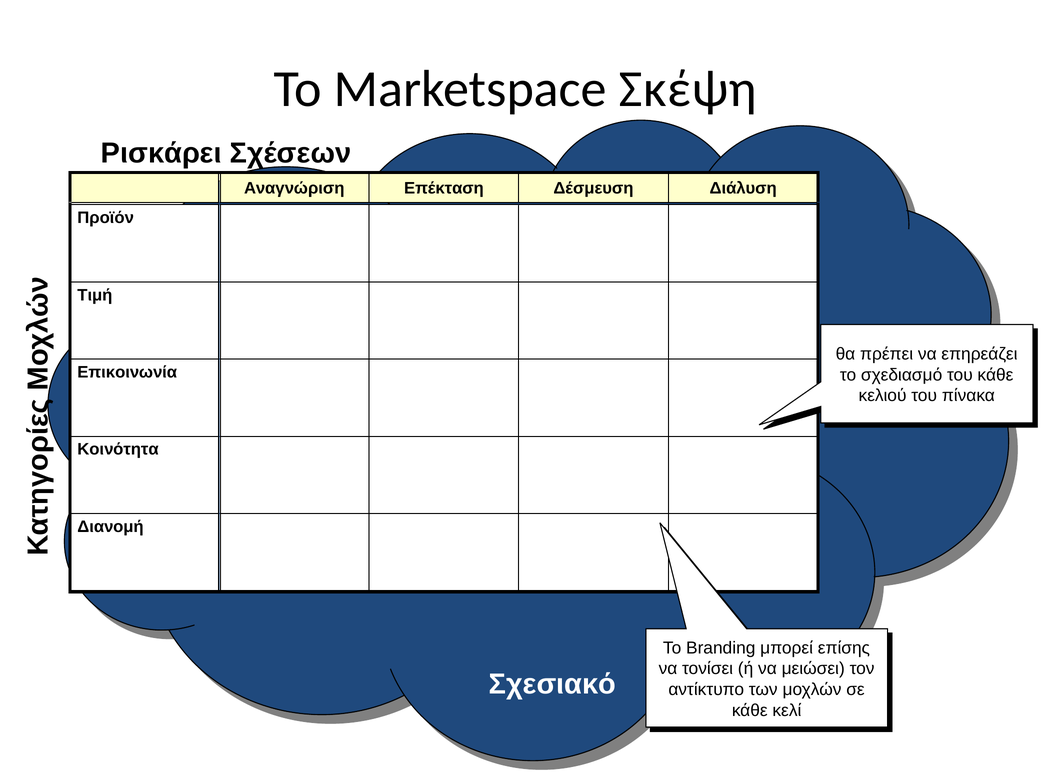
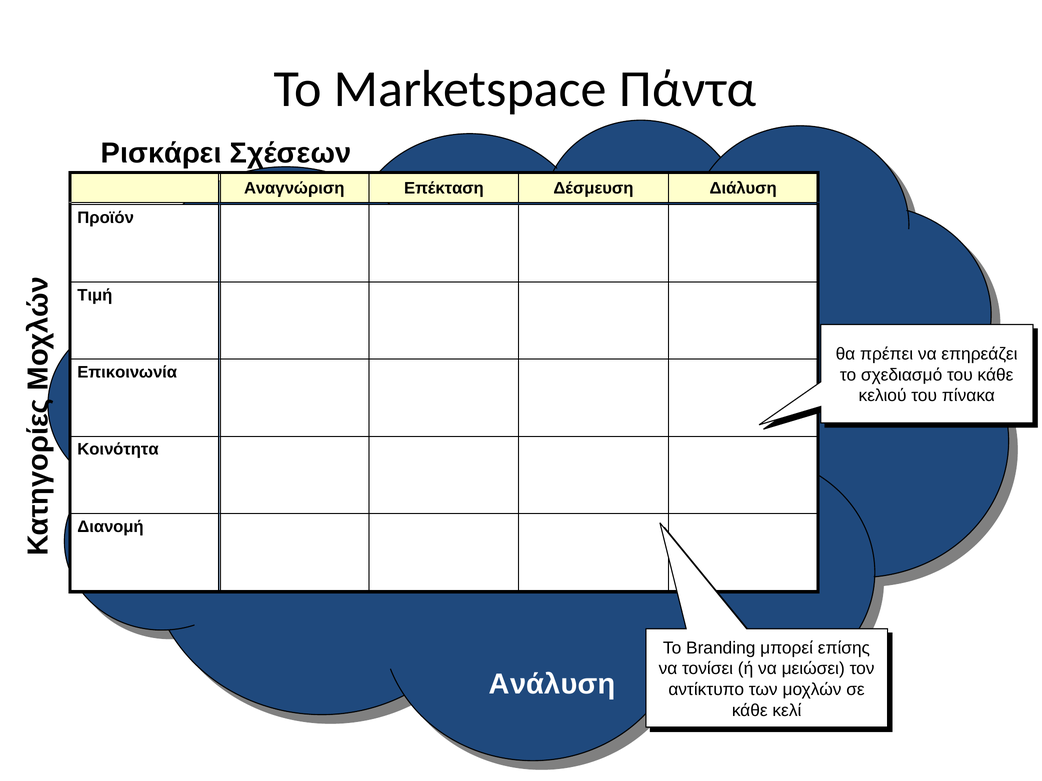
Σκέψη: Σκέψη -> Πάντα
Σχεσιακό: Σχεσιακό -> Ανάλυση
